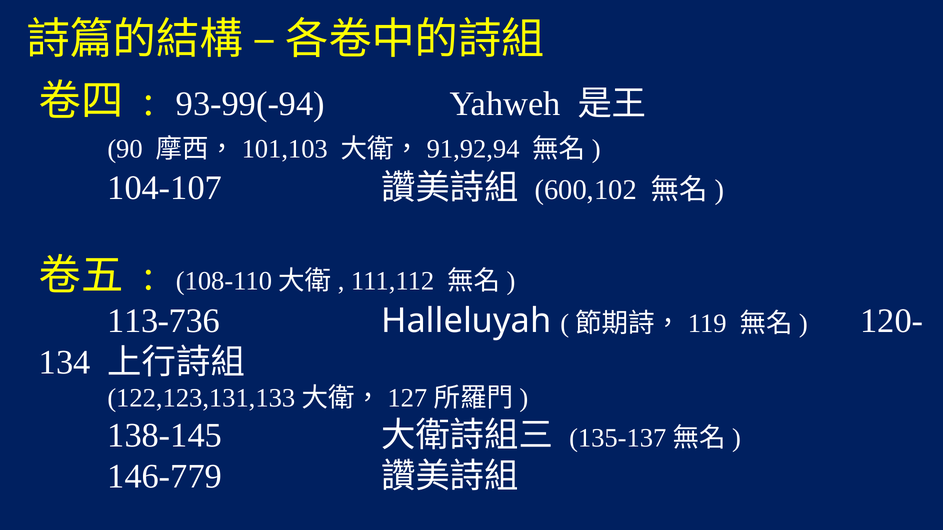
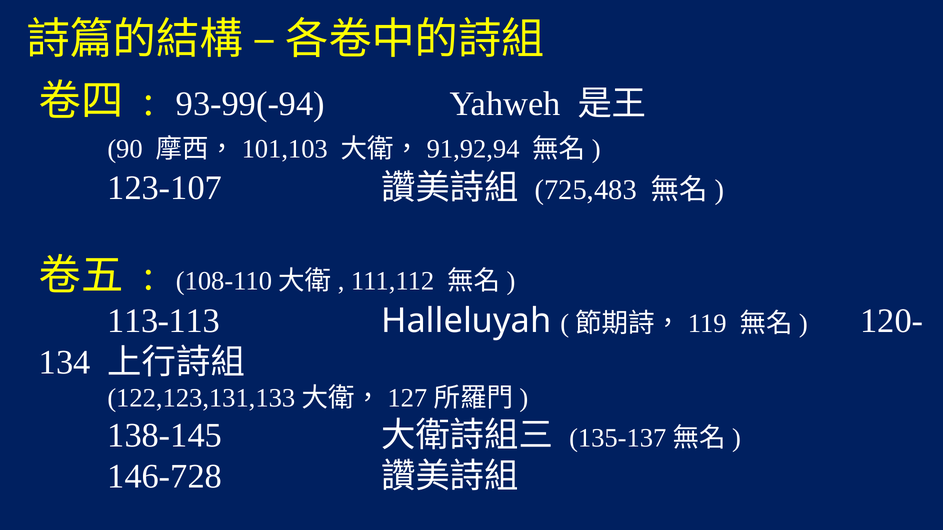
104-107: 104-107 -> 123-107
600,102: 600,102 -> 725,483
113-736: 113-736 -> 113-113
146-779: 146-779 -> 146-728
